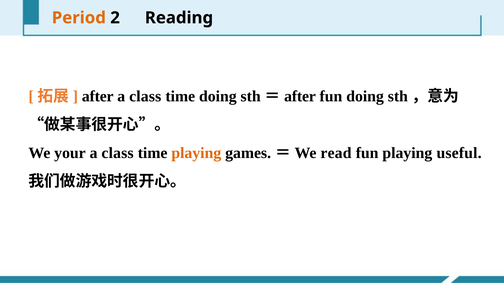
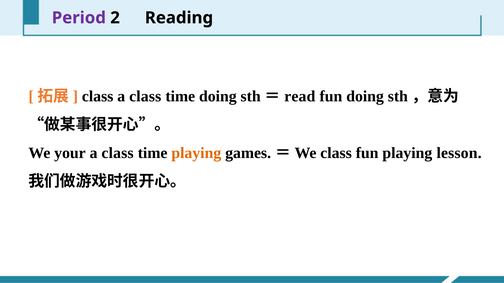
Period colour: orange -> purple
after at (98, 96): after -> class
after at (300, 96): after -> read
We read: read -> class
useful: useful -> lesson
